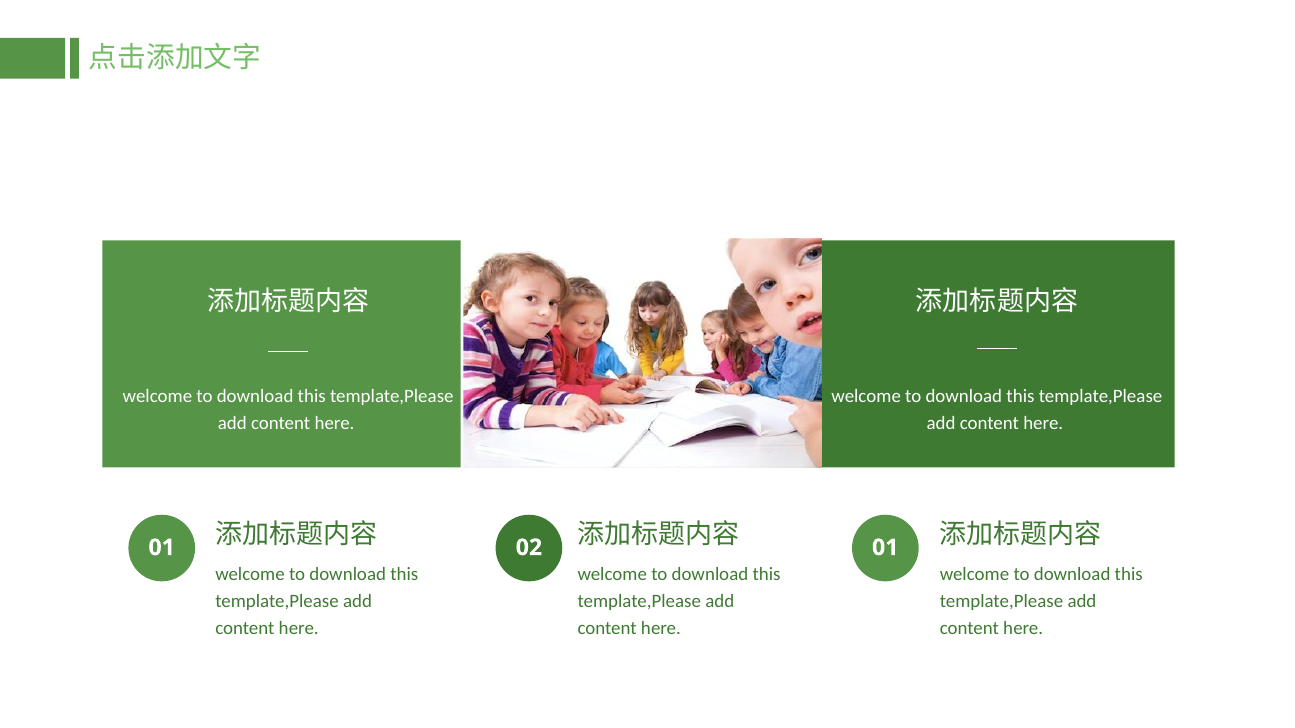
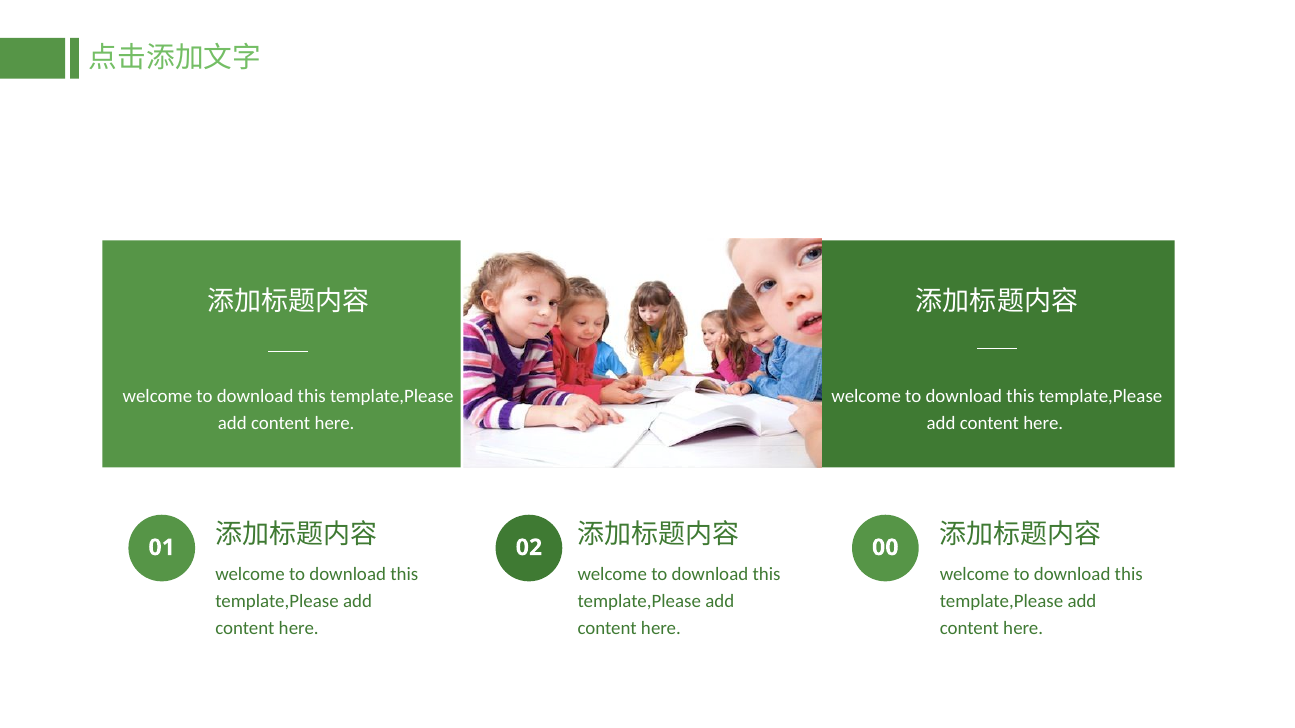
02 01: 01 -> 00
